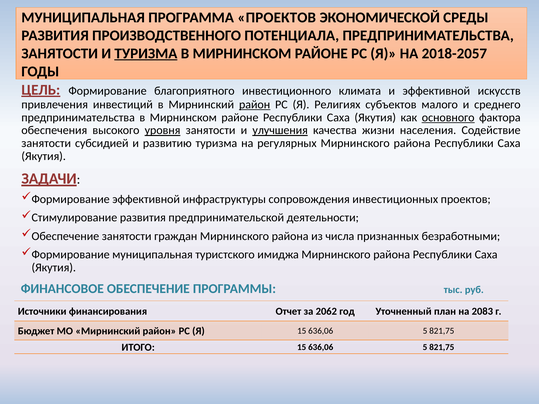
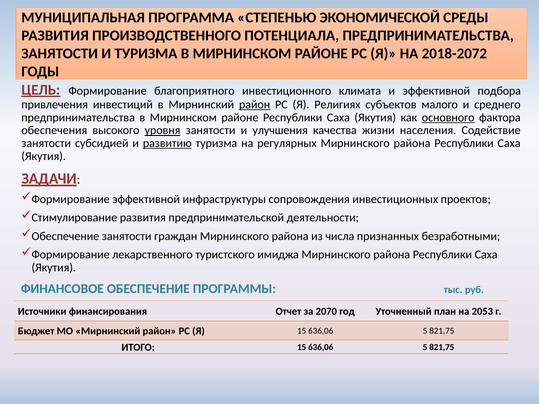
ПРОГРАММА ПРОЕКТОВ: ПРОЕКТОВ -> СТЕПЕНЬЮ
ТУРИЗМА at (146, 53) underline: present -> none
2018-2057: 2018-2057 -> 2018-2072
искусств: искусств -> подбора
улучшения underline: present -> none
развитию underline: none -> present
муниципальная at (153, 255): муниципальная -> лекарственного
2062: 2062 -> 2070
2083: 2083 -> 2053
